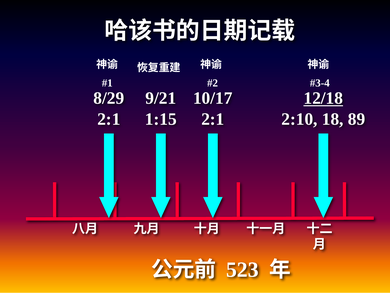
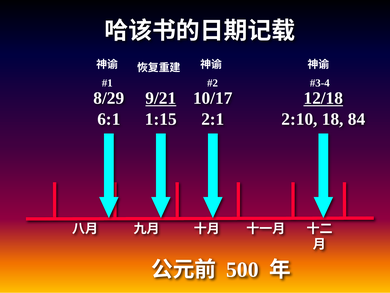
9/21 underline: none -> present
2:1 at (109, 119): 2:1 -> 6:1
89: 89 -> 84
523: 523 -> 500
